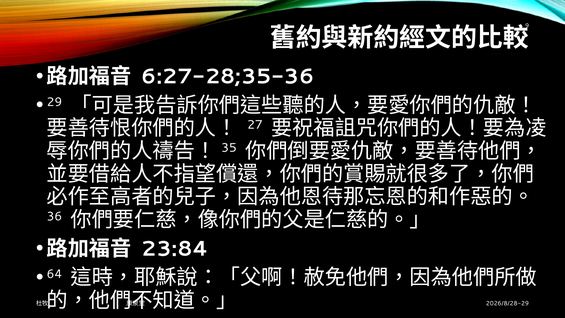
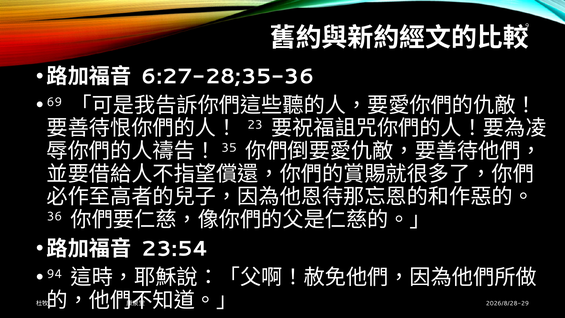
29: 29 -> 69
27: 27 -> 23
23:84: 23:84 -> 23:54
64: 64 -> 94
